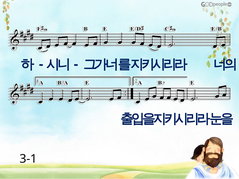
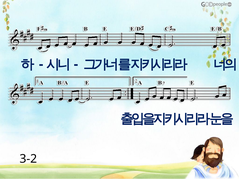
3-1: 3-1 -> 3-2
